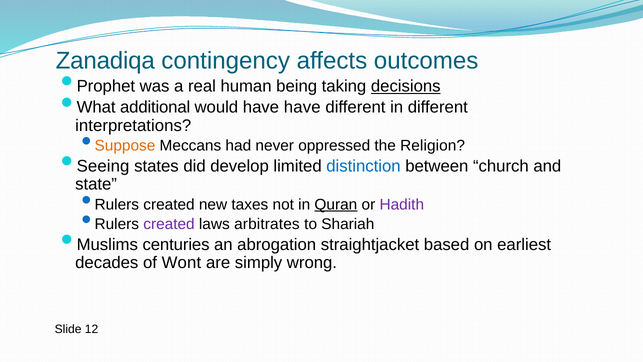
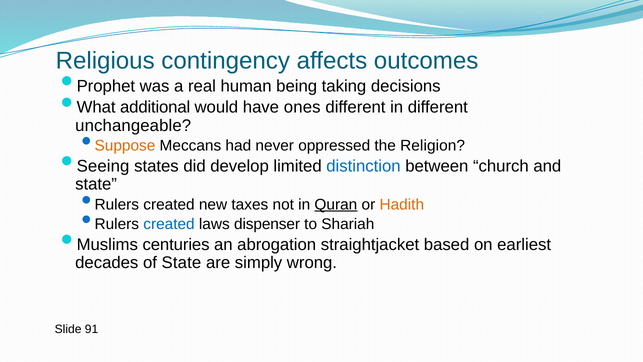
Zanadiqa: Zanadiqa -> Religious
decisions underline: present -> none
have have: have -> ones
interpretations: interpretations -> unchangeable
Hadith colour: purple -> orange
created at (169, 224) colour: purple -> blue
arbitrates: arbitrates -> dispenser
of Wont: Wont -> State
12: 12 -> 91
